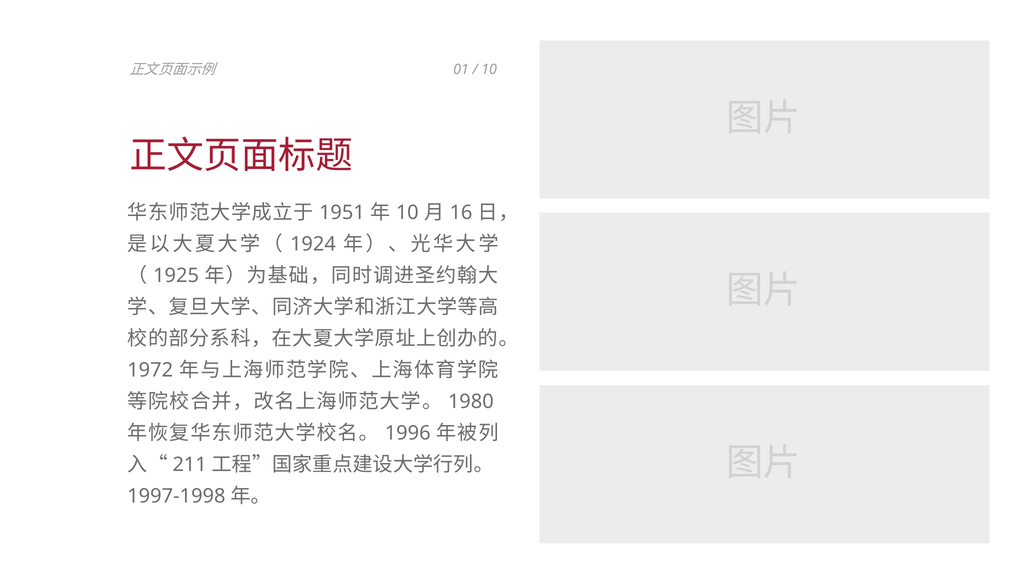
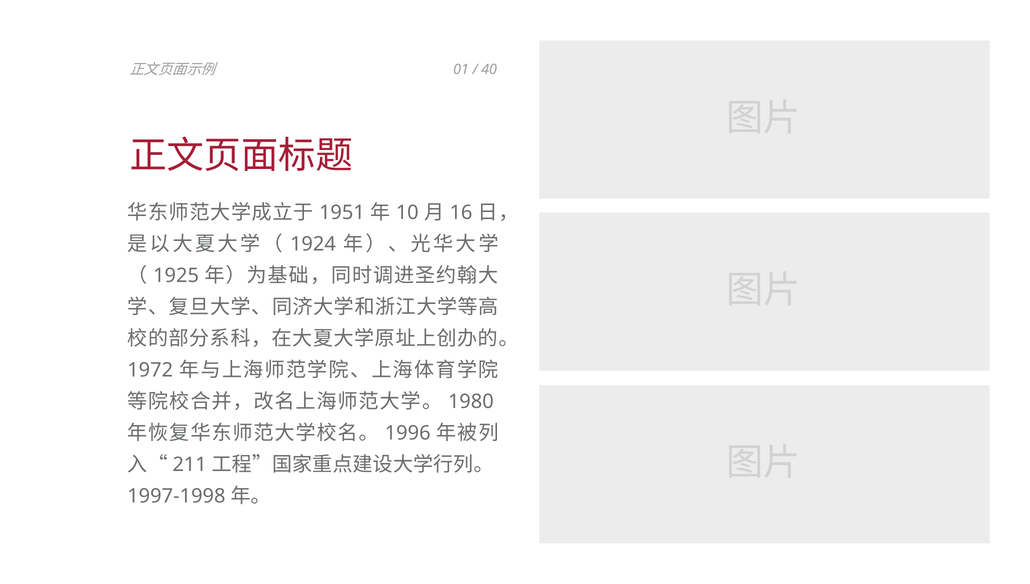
10 at (489, 70): 10 -> 40
